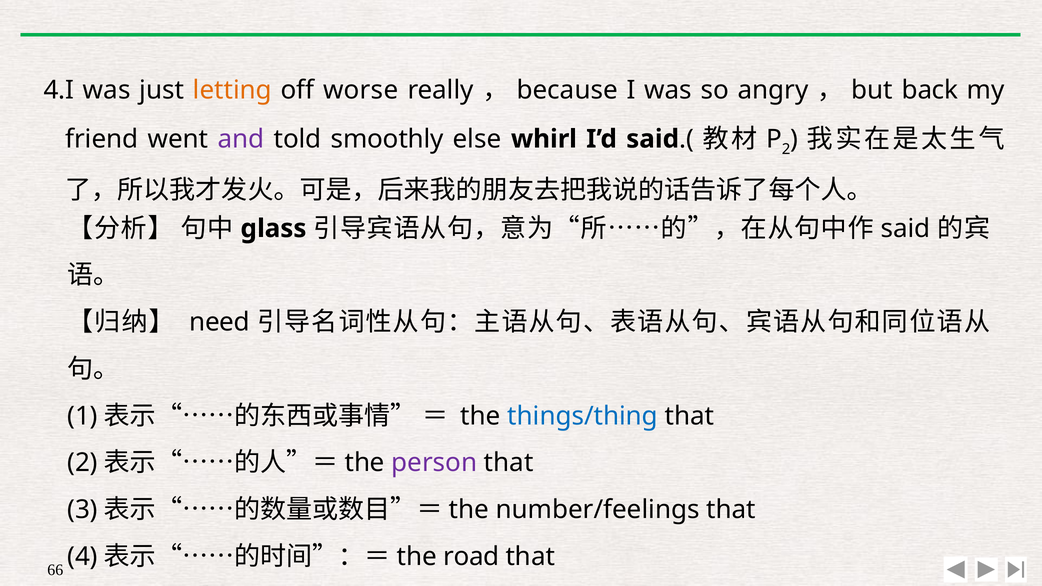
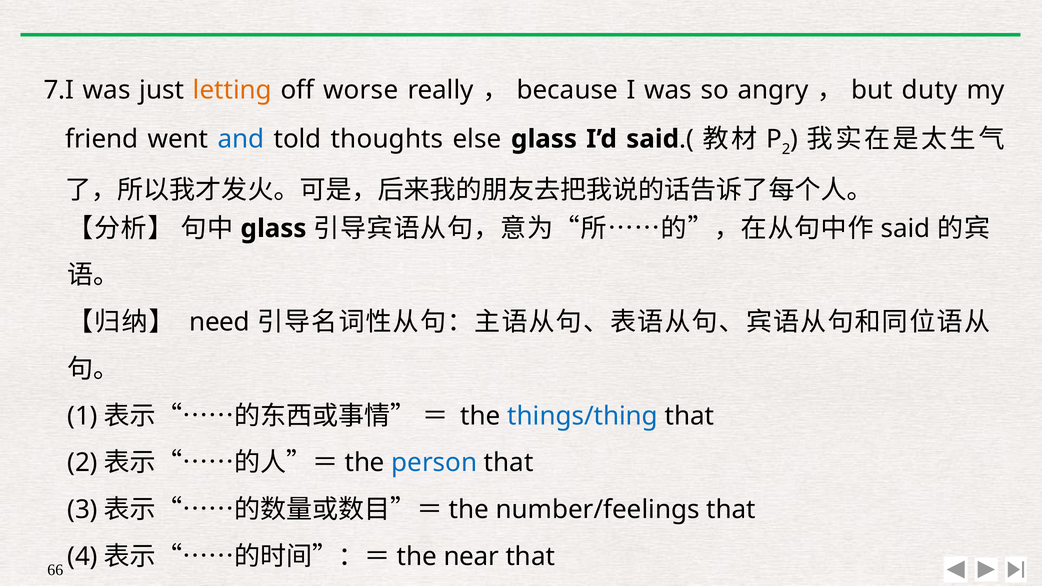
4.I: 4.I -> 7.I
back: back -> duty
and colour: purple -> blue
smoothly: smoothly -> thoughts
else whirl: whirl -> glass
person colour: purple -> blue
road: road -> near
